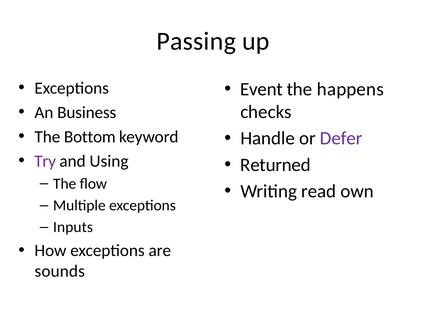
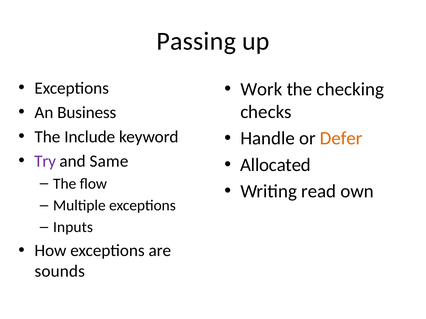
Event: Event -> Work
happens: happens -> checking
Bottom: Bottom -> Include
Defer colour: purple -> orange
Using: Using -> Same
Returned: Returned -> Allocated
